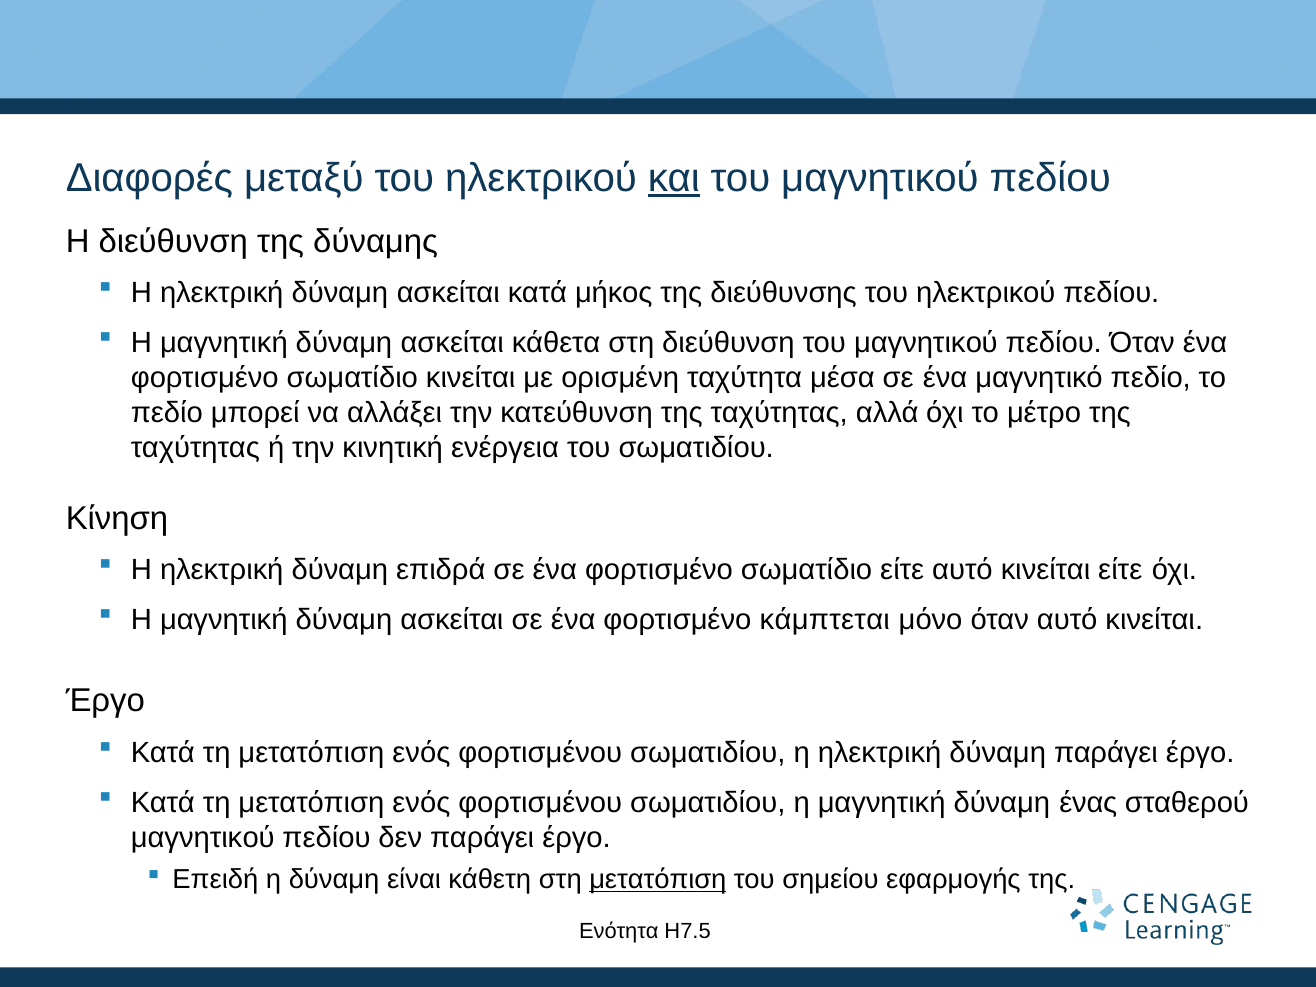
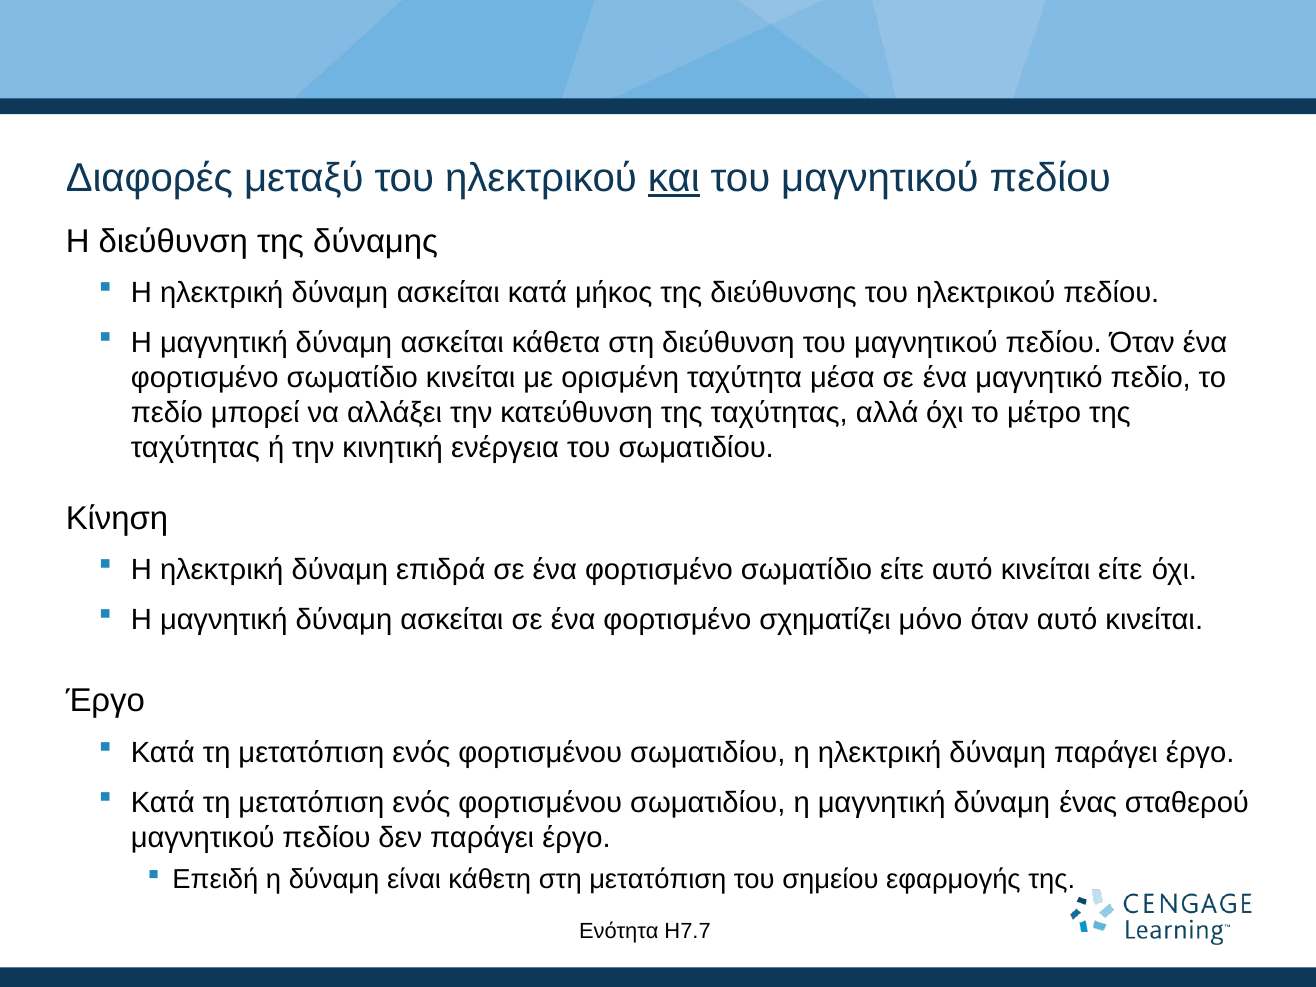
κάμπτεται: κάμπτεται -> σχηματίζει
μετατόπιση at (658, 880) underline: present -> none
Η7.5: Η7.5 -> Η7.7
